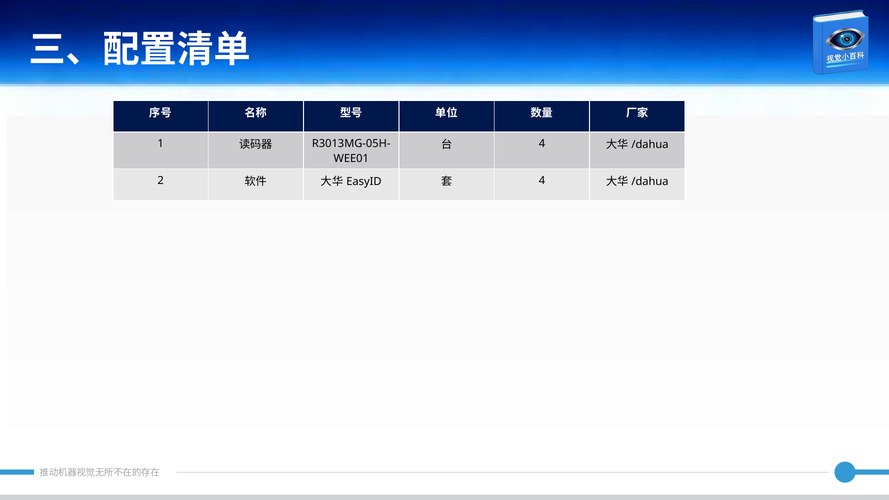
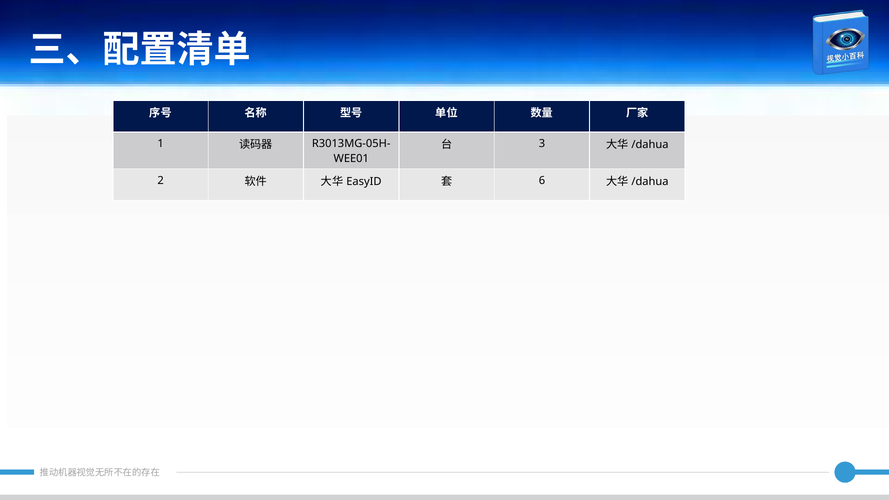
4 at (542, 143): 4 -> 3
4 at (542, 180): 4 -> 6
